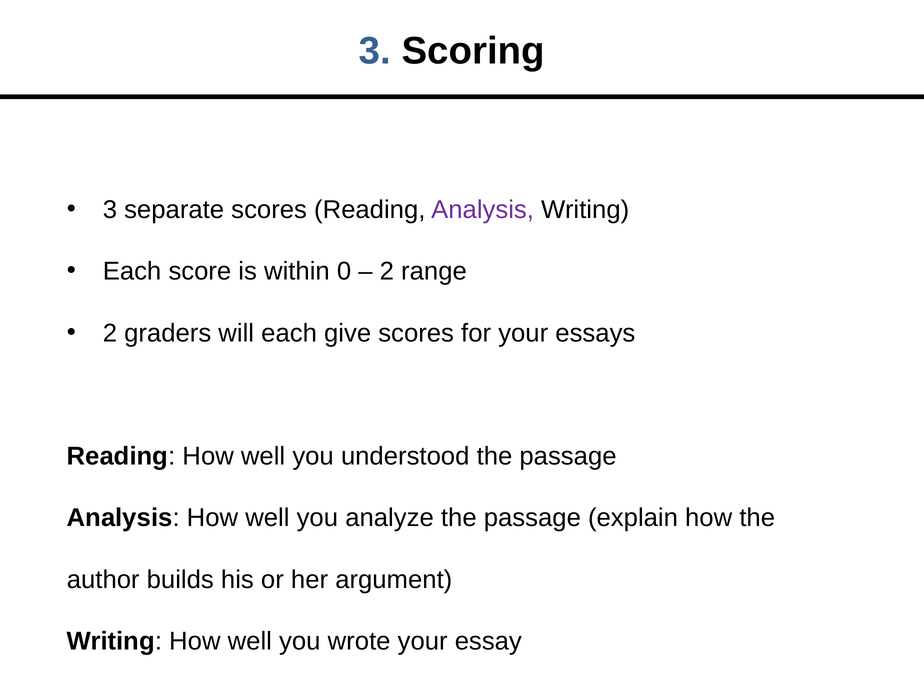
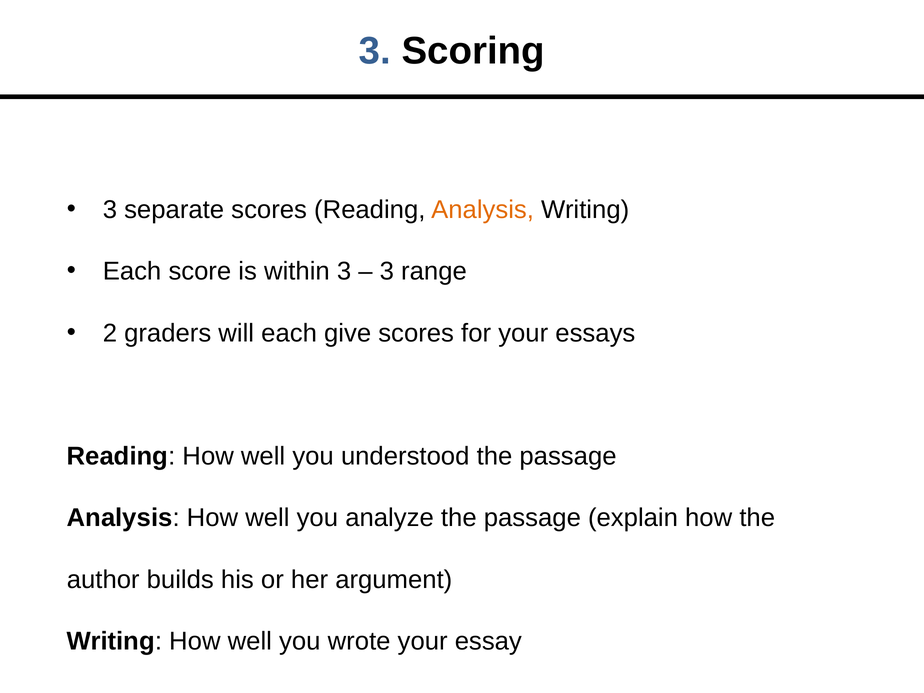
Analysis at (483, 210) colour: purple -> orange
within 0: 0 -> 3
2 at (387, 271): 2 -> 3
